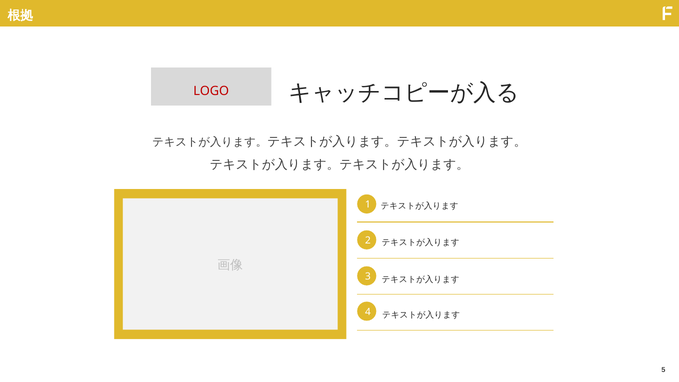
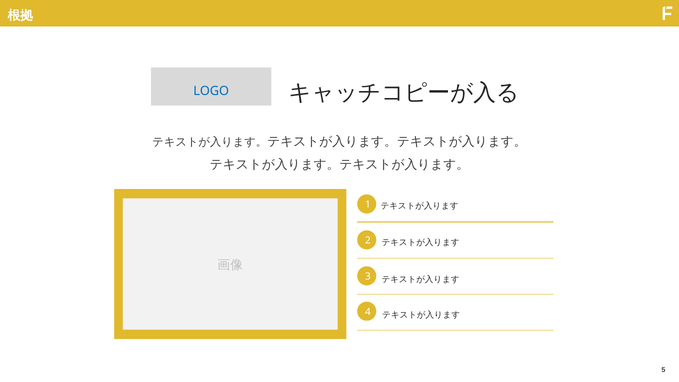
LOGO colour: red -> blue
